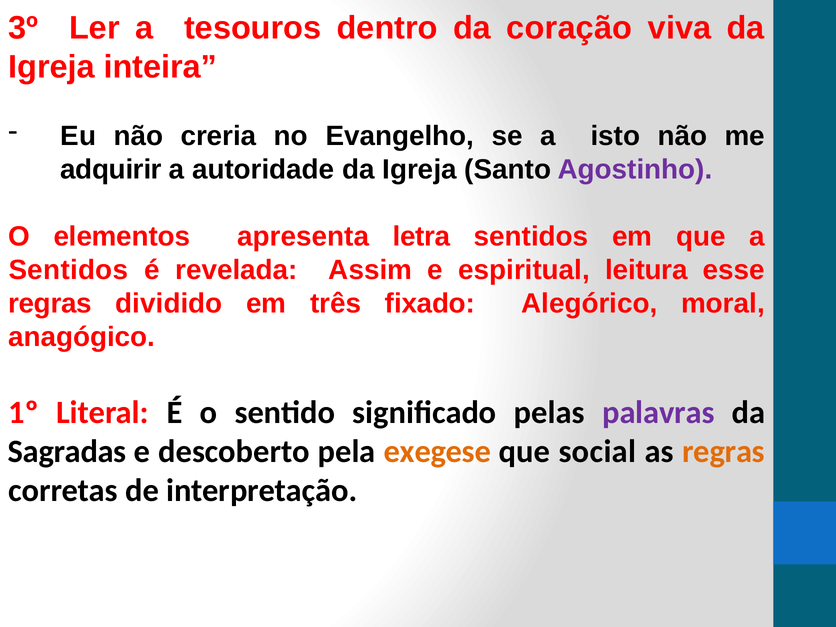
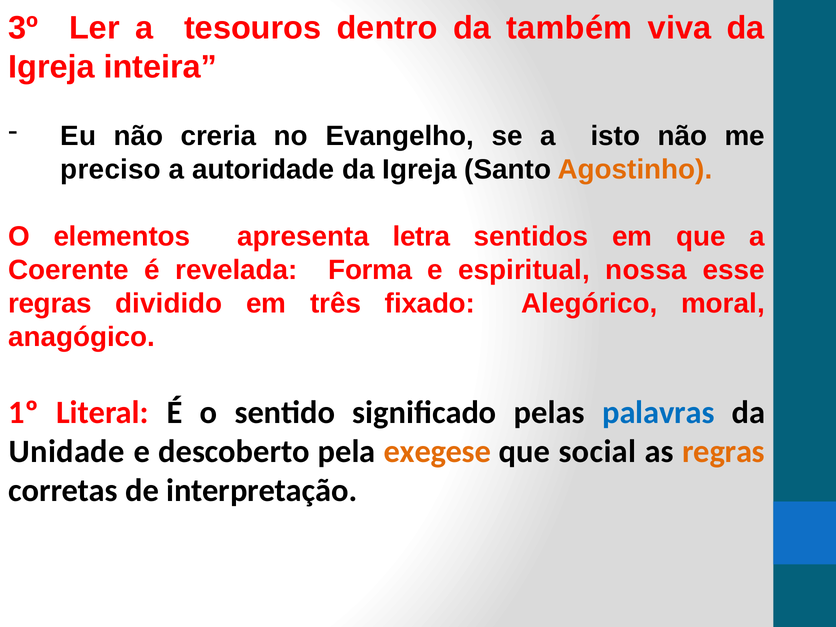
coração: coração -> também
adquirir: adquirir -> preciso
Agostinho colour: purple -> orange
Sentidos at (68, 270): Sentidos -> Coerente
Assim: Assim -> Forma
leitura: leitura -> nossa
palavras colour: purple -> blue
Sagradas: Sagradas -> Unidade
